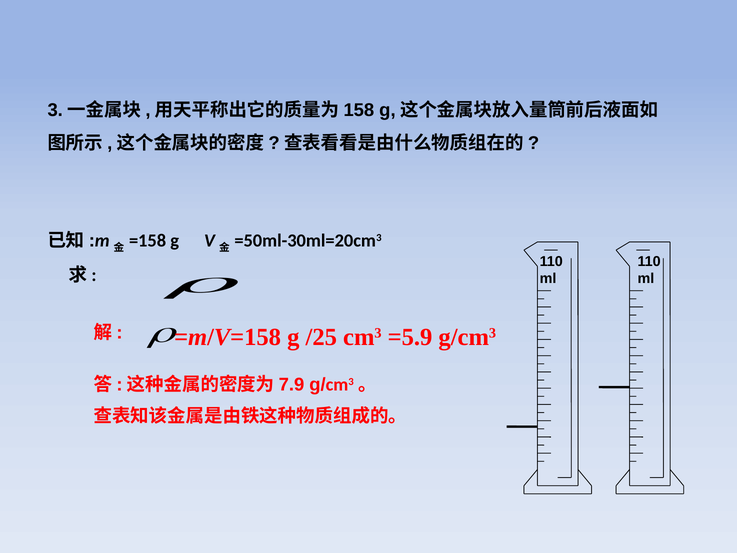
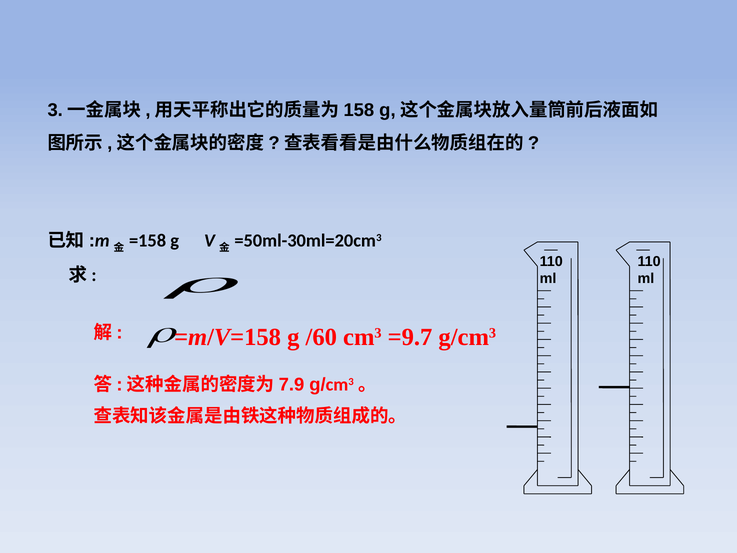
/25: /25 -> /60
=5.9: =5.9 -> =9.7
